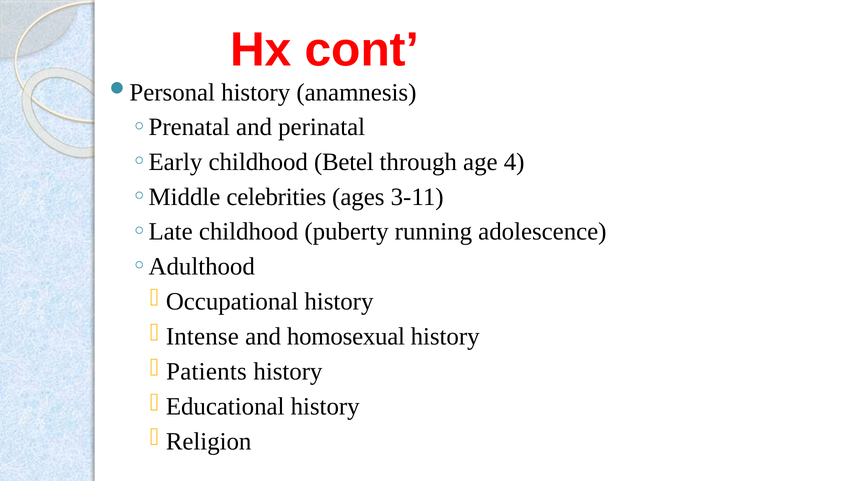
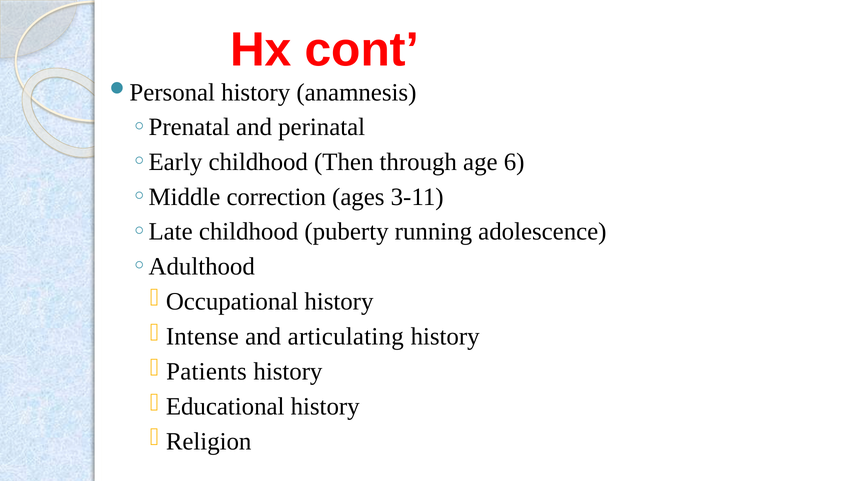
Betel: Betel -> Then
4: 4 -> 6
celebrities: celebrities -> correction
homosexual: homosexual -> articulating
